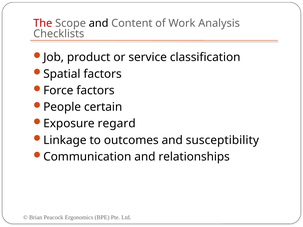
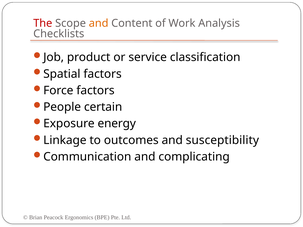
and at (99, 23) colour: black -> orange
regard: regard -> energy
relationships: relationships -> complicating
